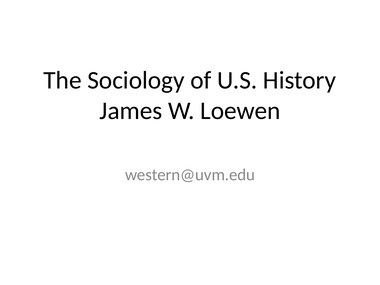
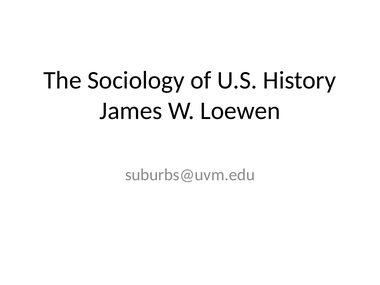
western@uvm.edu: western@uvm.edu -> suburbs@uvm.edu
